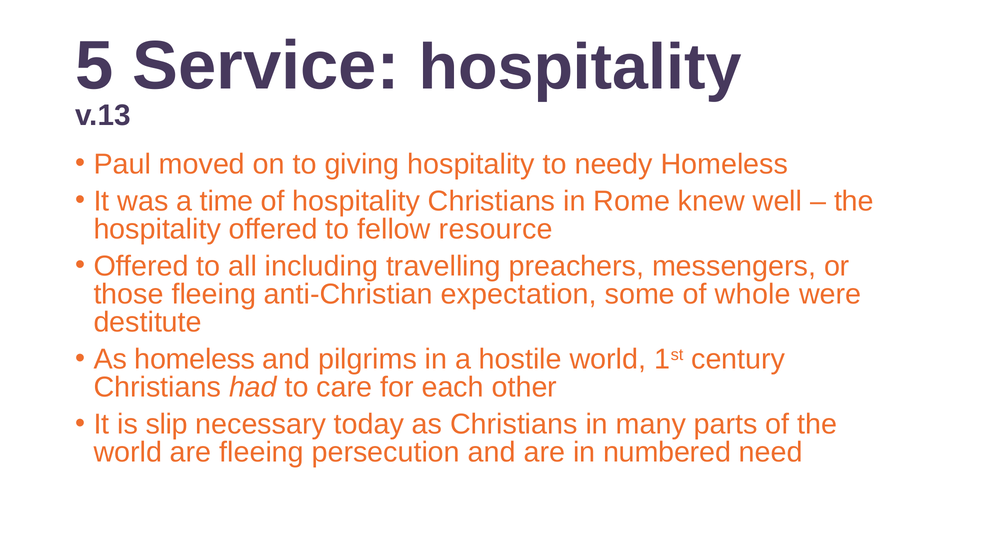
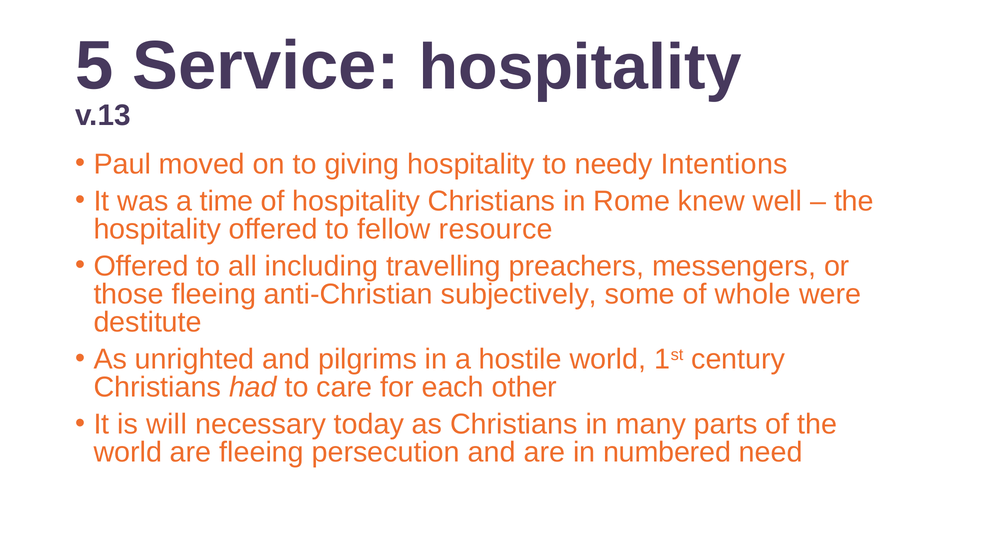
needy Homeless: Homeless -> Intentions
expectation: expectation -> subjectively
As homeless: homeless -> unrighted
slip: slip -> will
